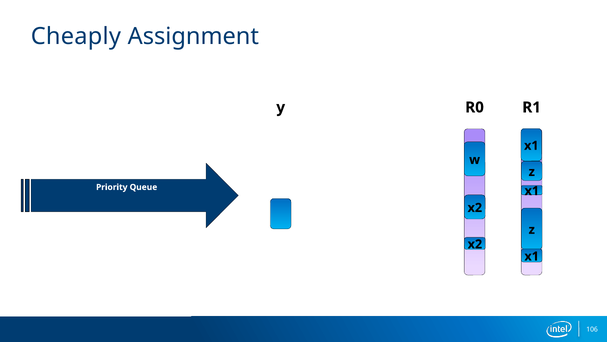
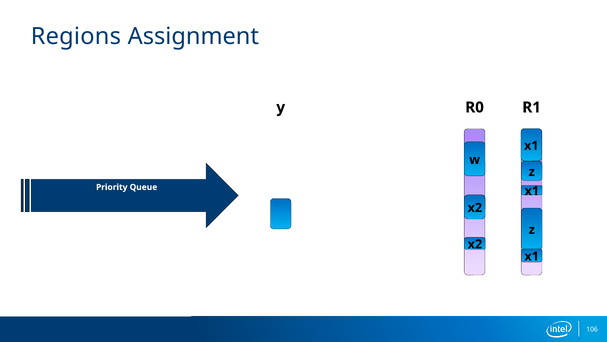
Cheaply: Cheaply -> Regions
